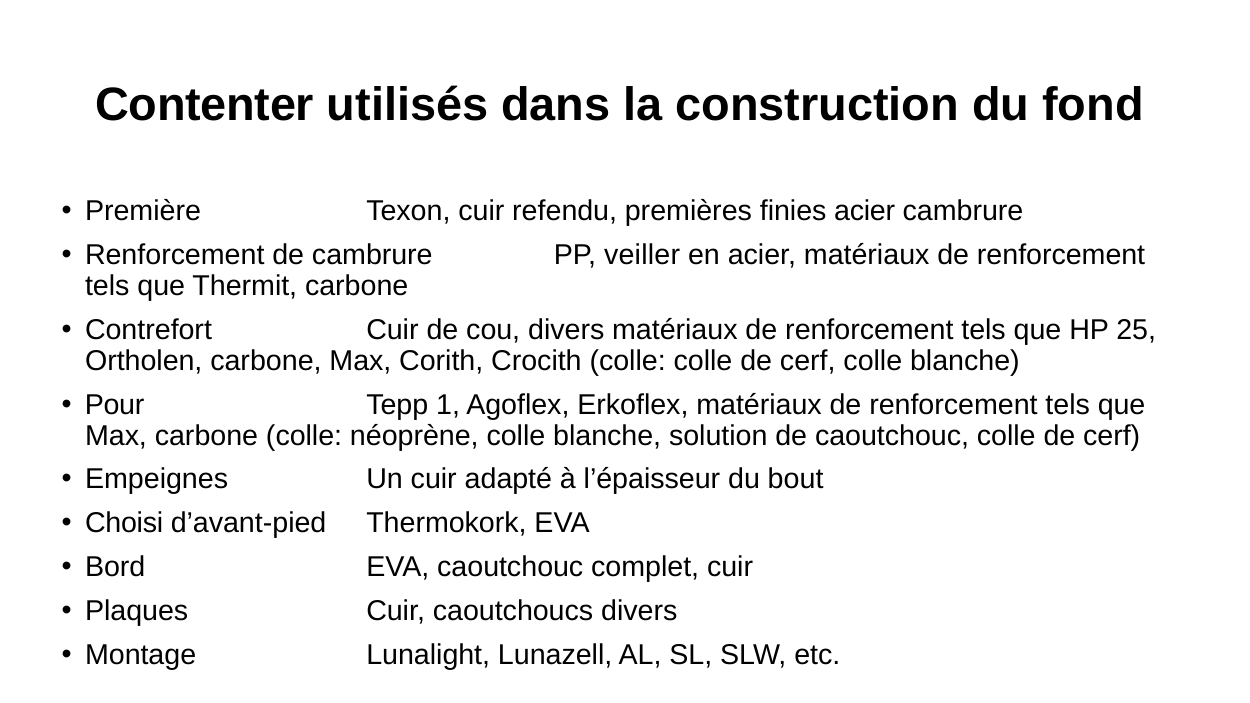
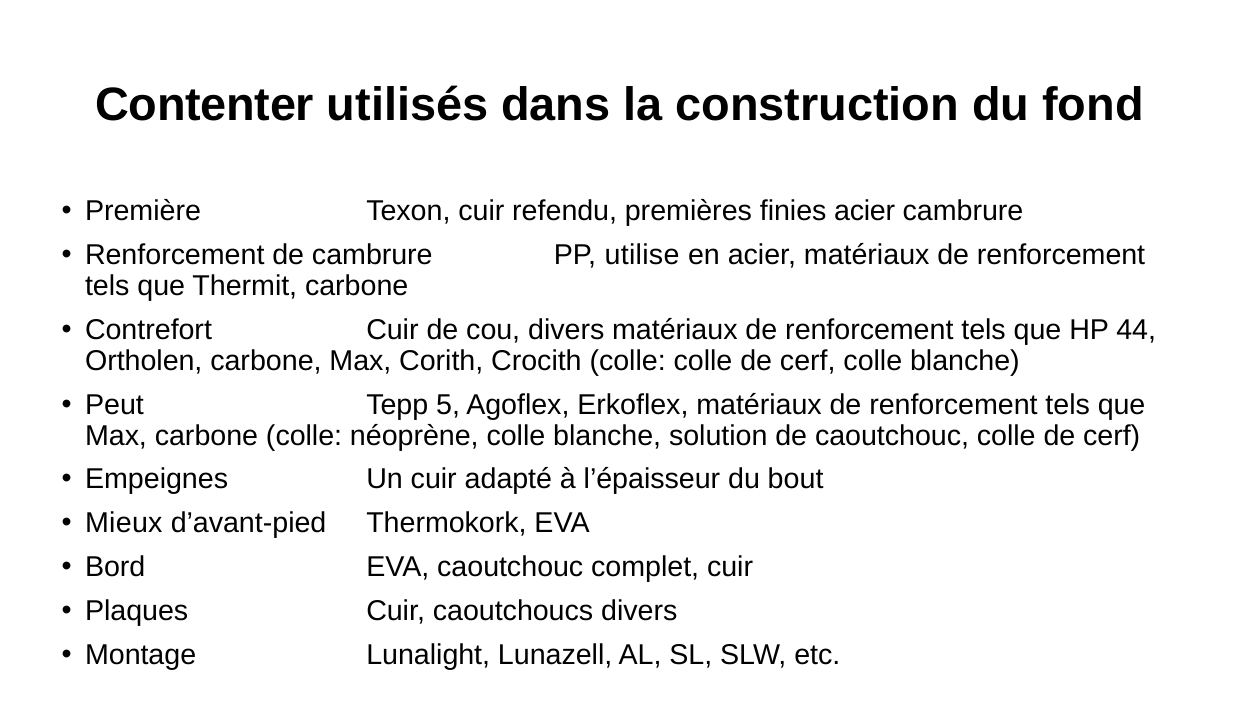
veiller: veiller -> utilise
25: 25 -> 44
Pour: Pour -> Peut
1: 1 -> 5
Choisi: Choisi -> Mieux
